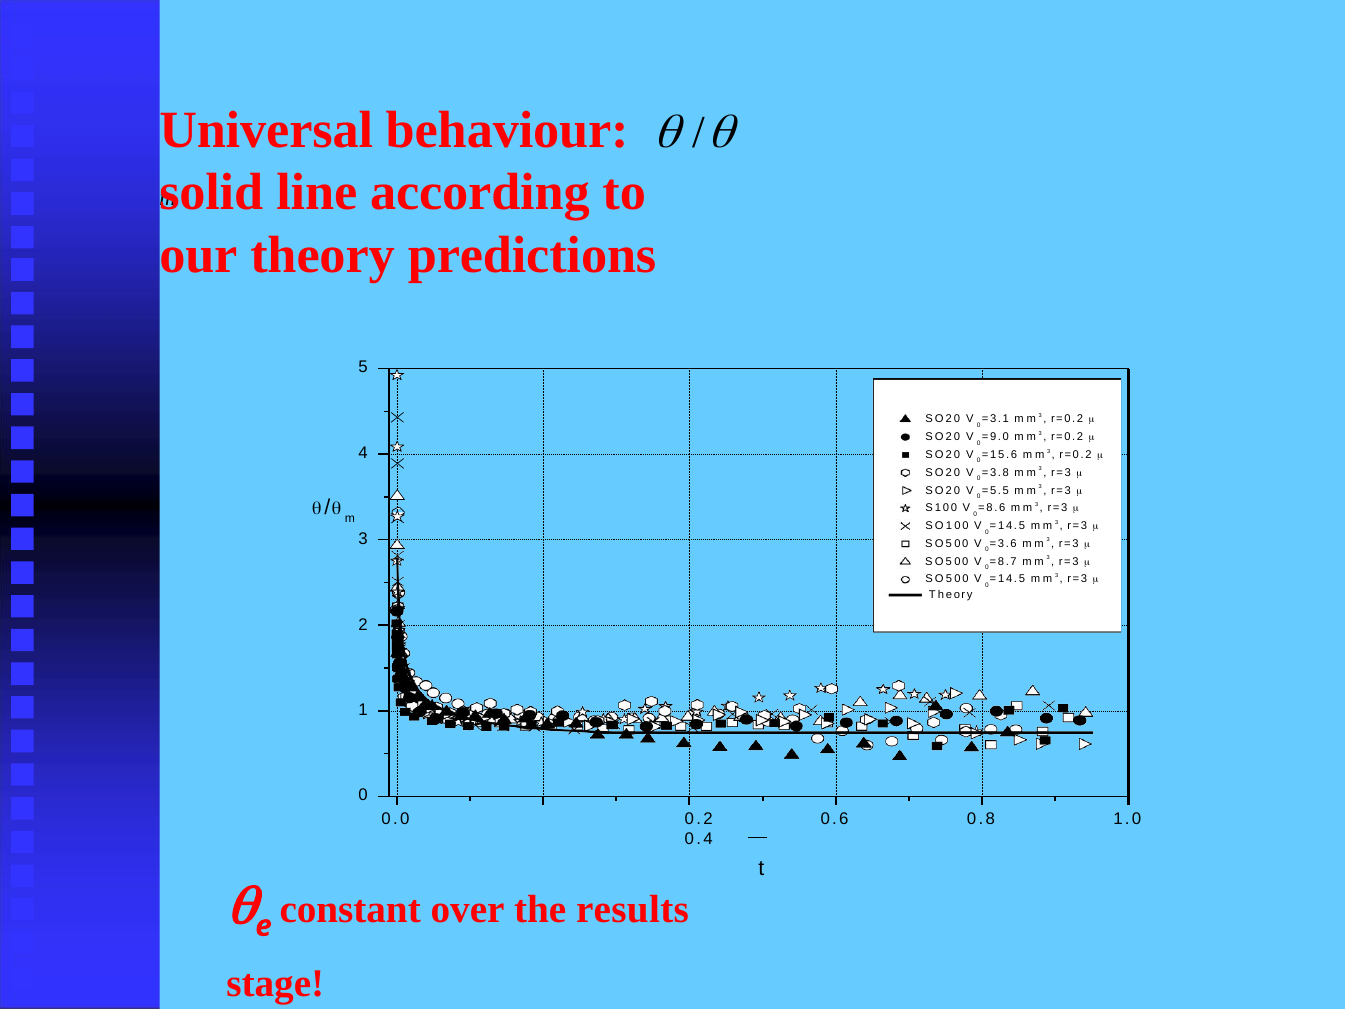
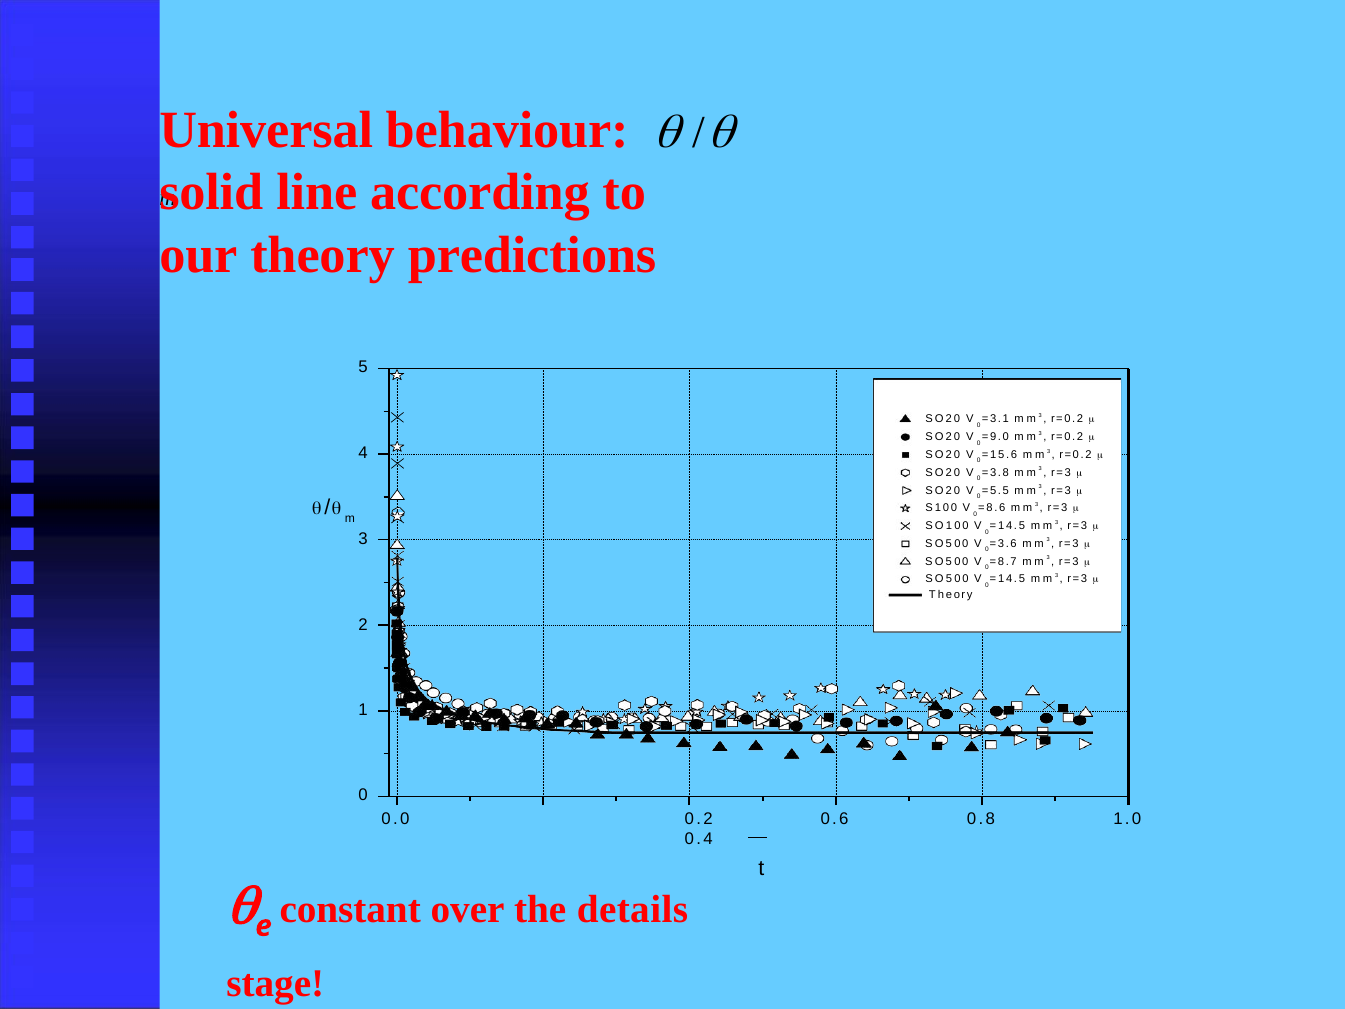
results: results -> details
